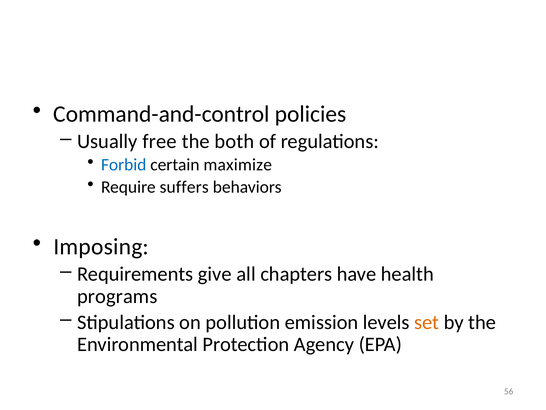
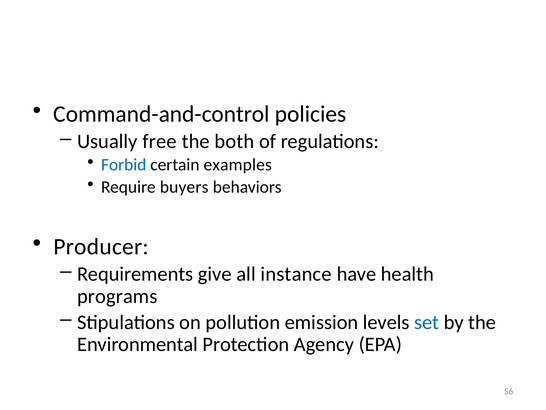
maximize: maximize -> examples
suffers: suffers -> buyers
Imposing: Imposing -> Producer
chapters: chapters -> instance
set colour: orange -> blue
